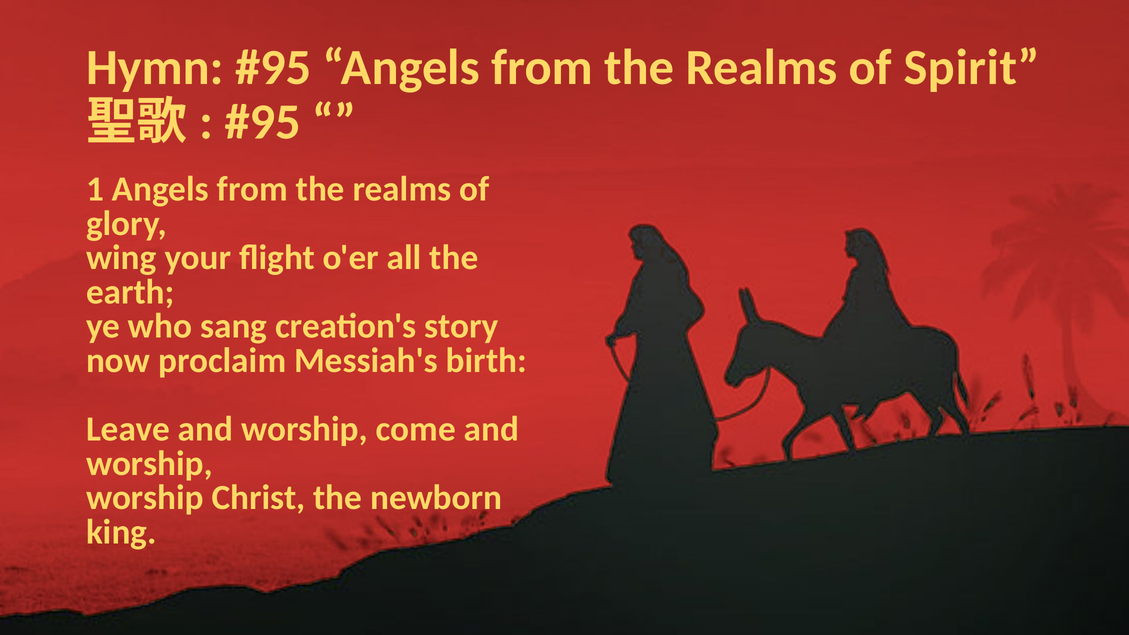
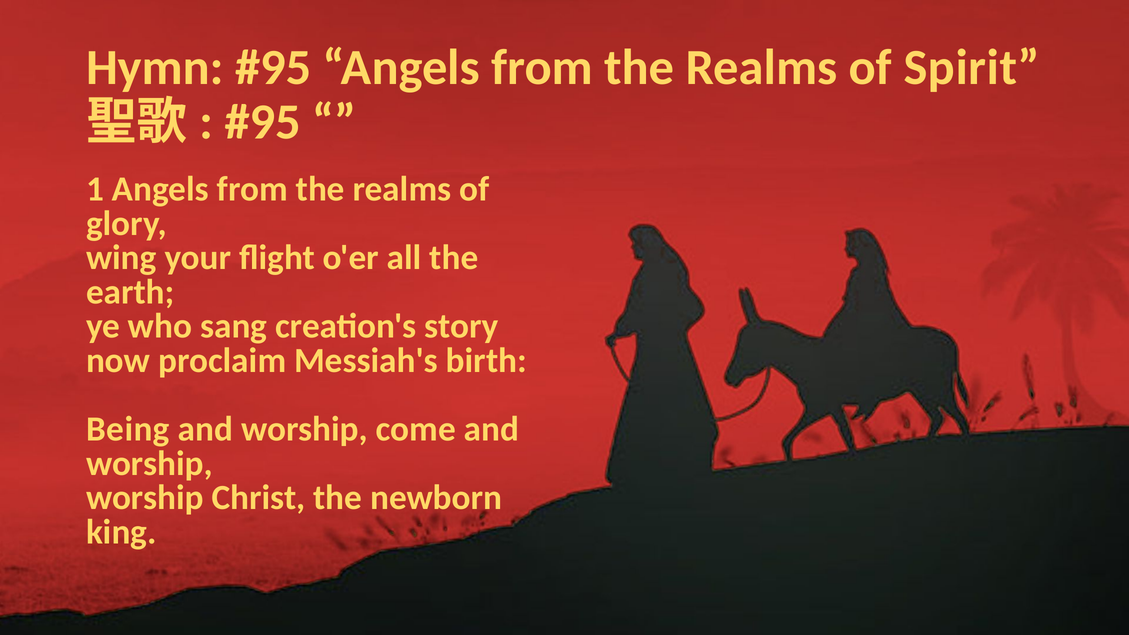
Leave: Leave -> Being
